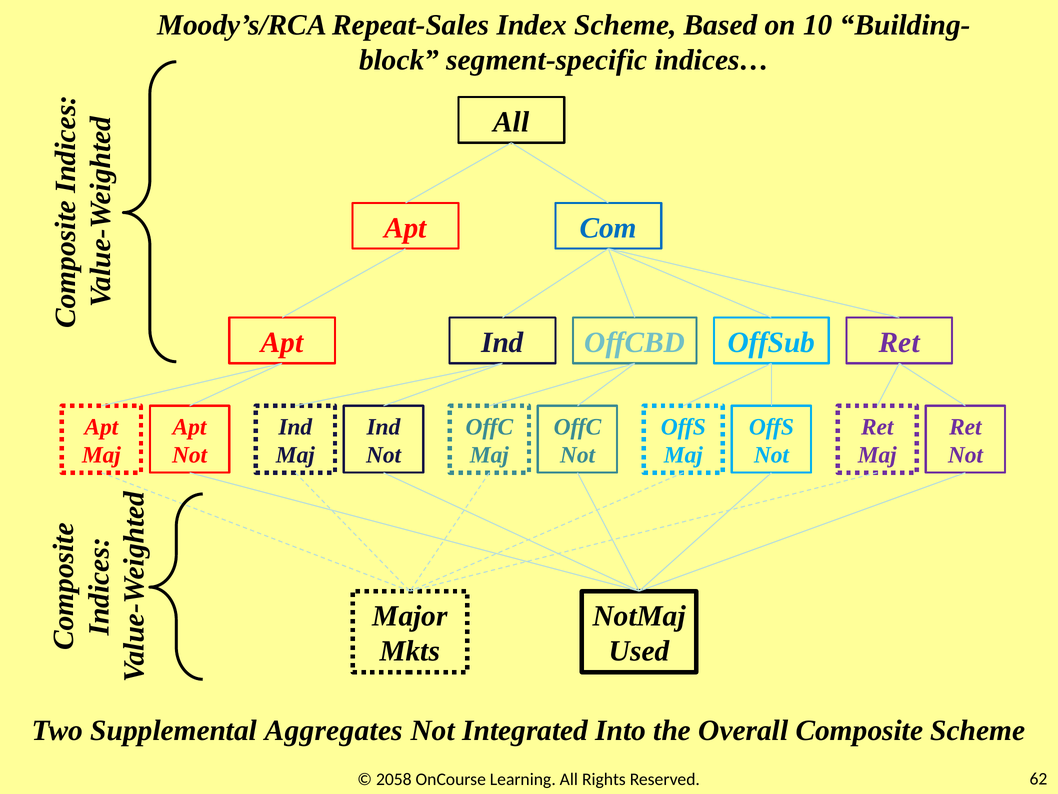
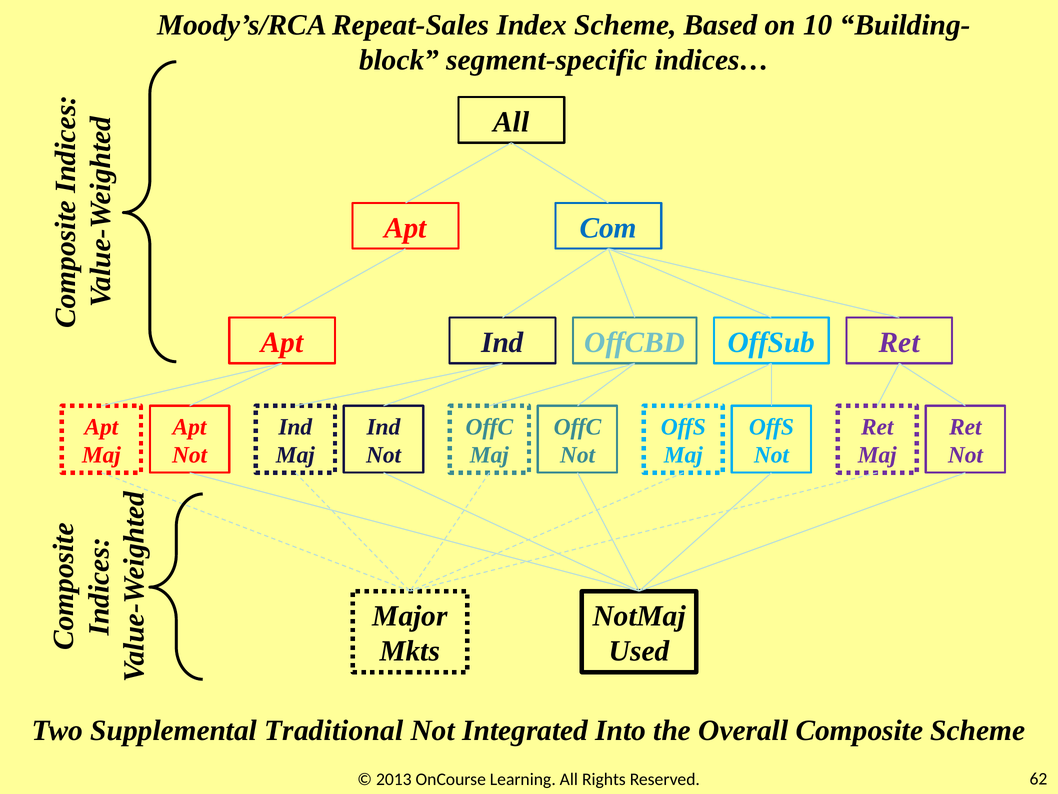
Aggregates: Aggregates -> Traditional
2058: 2058 -> 2013
